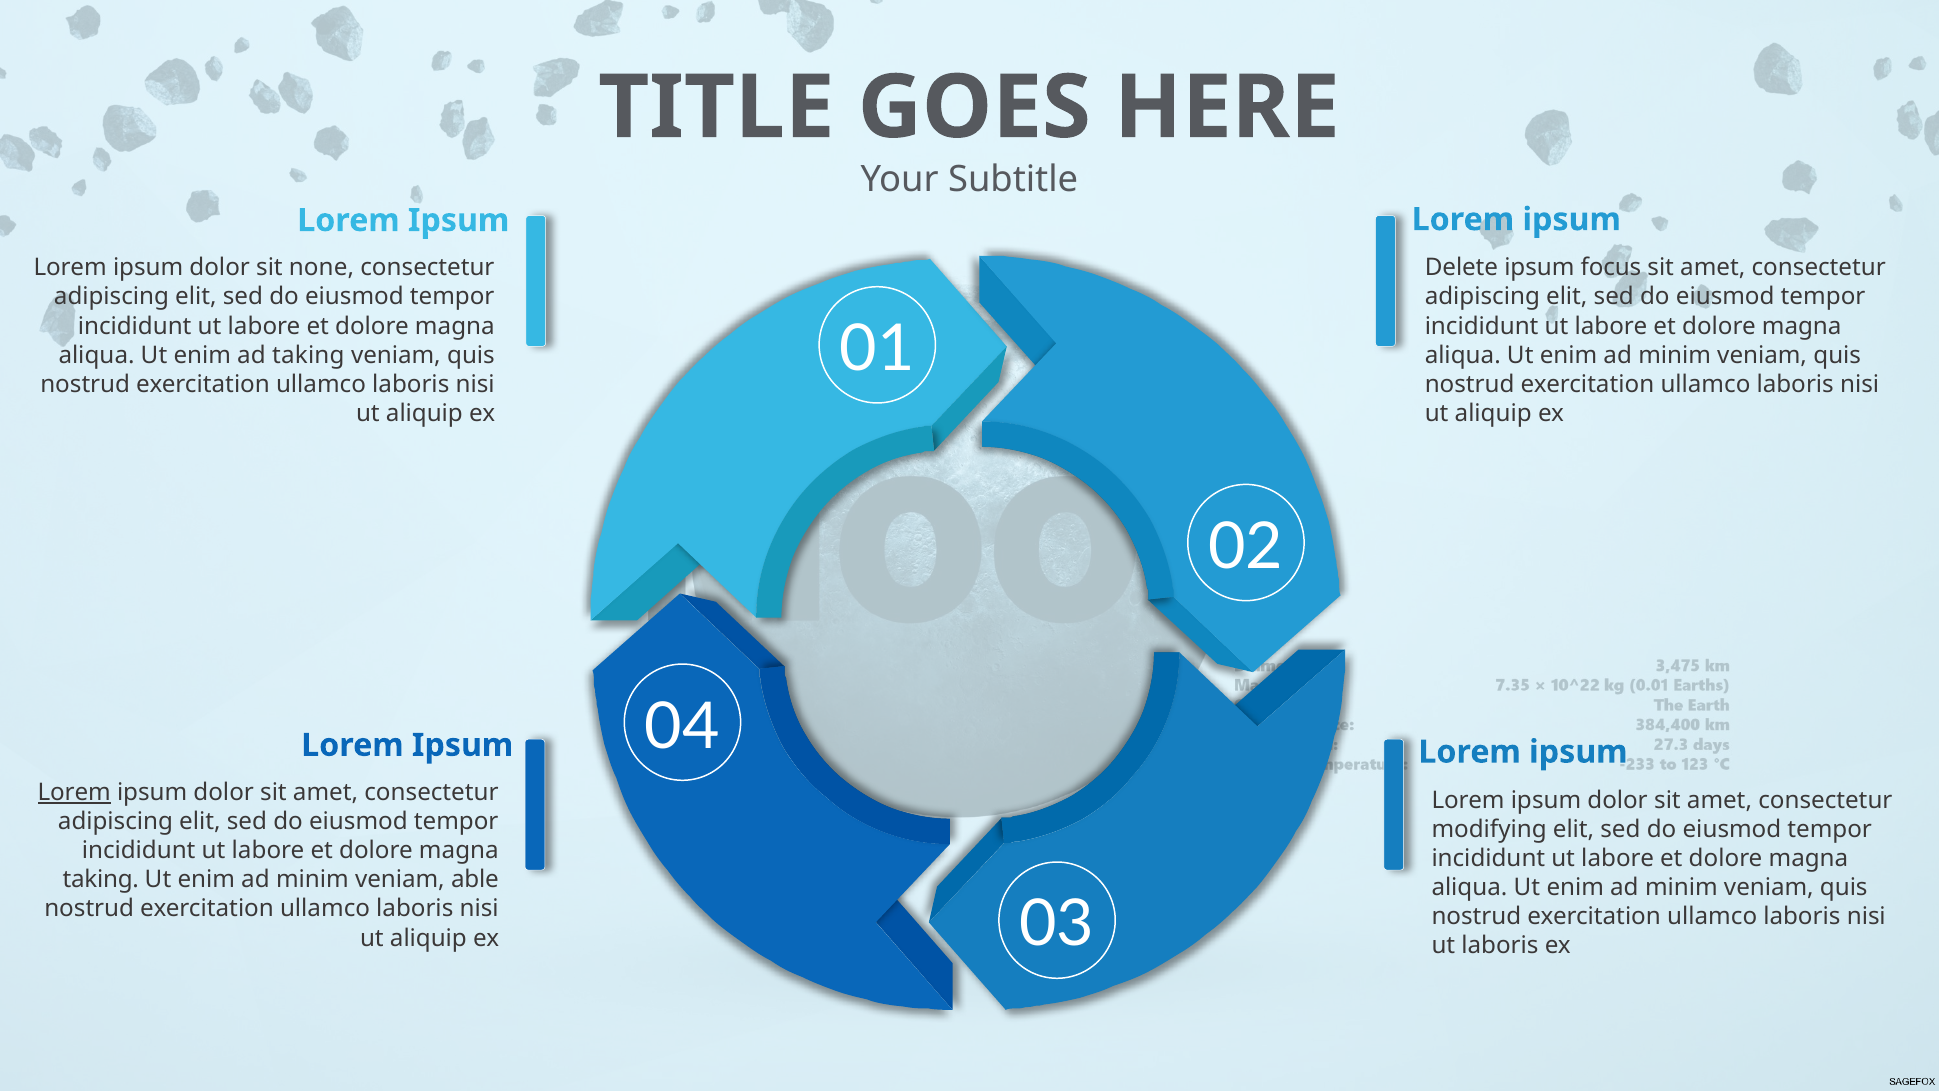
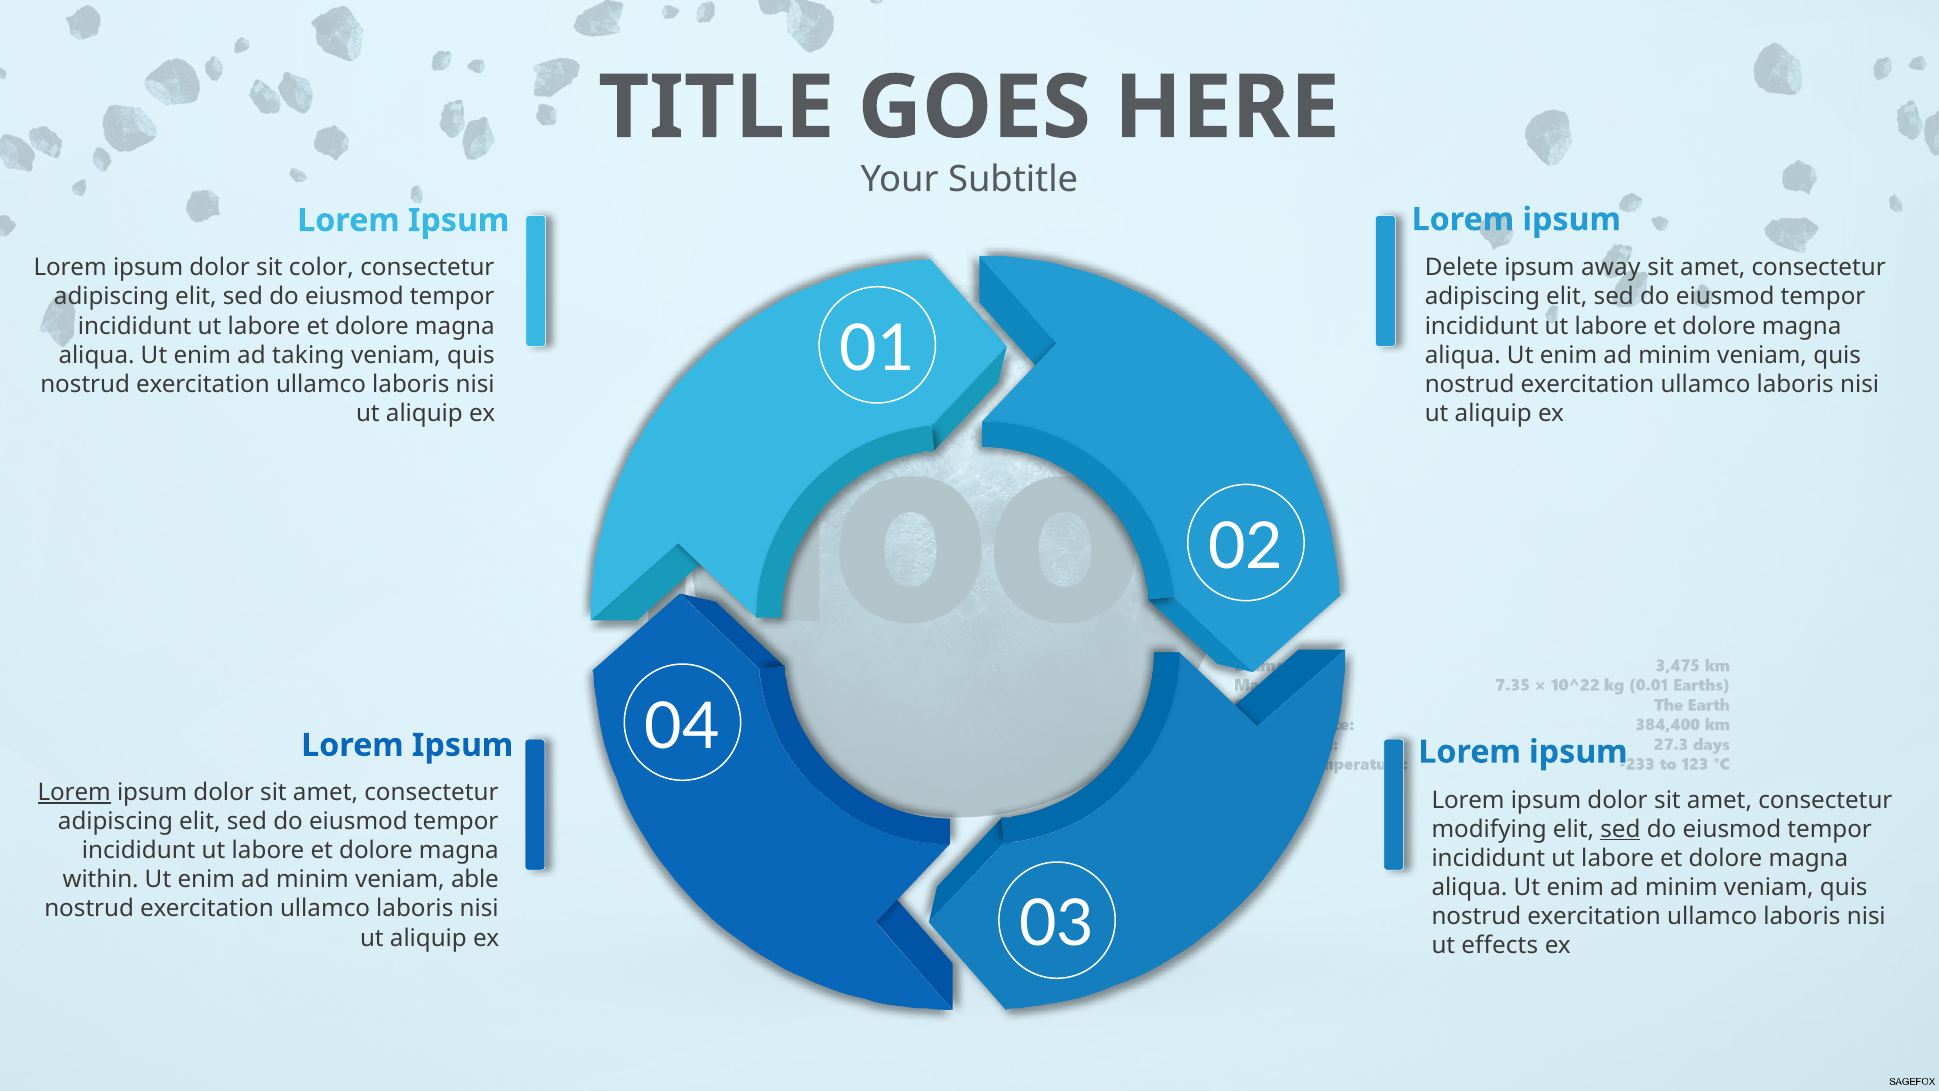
none: none -> color
focus: focus -> away
sed at (1620, 829) underline: none -> present
taking at (101, 880): taking -> within
ut laboris: laboris -> effects
